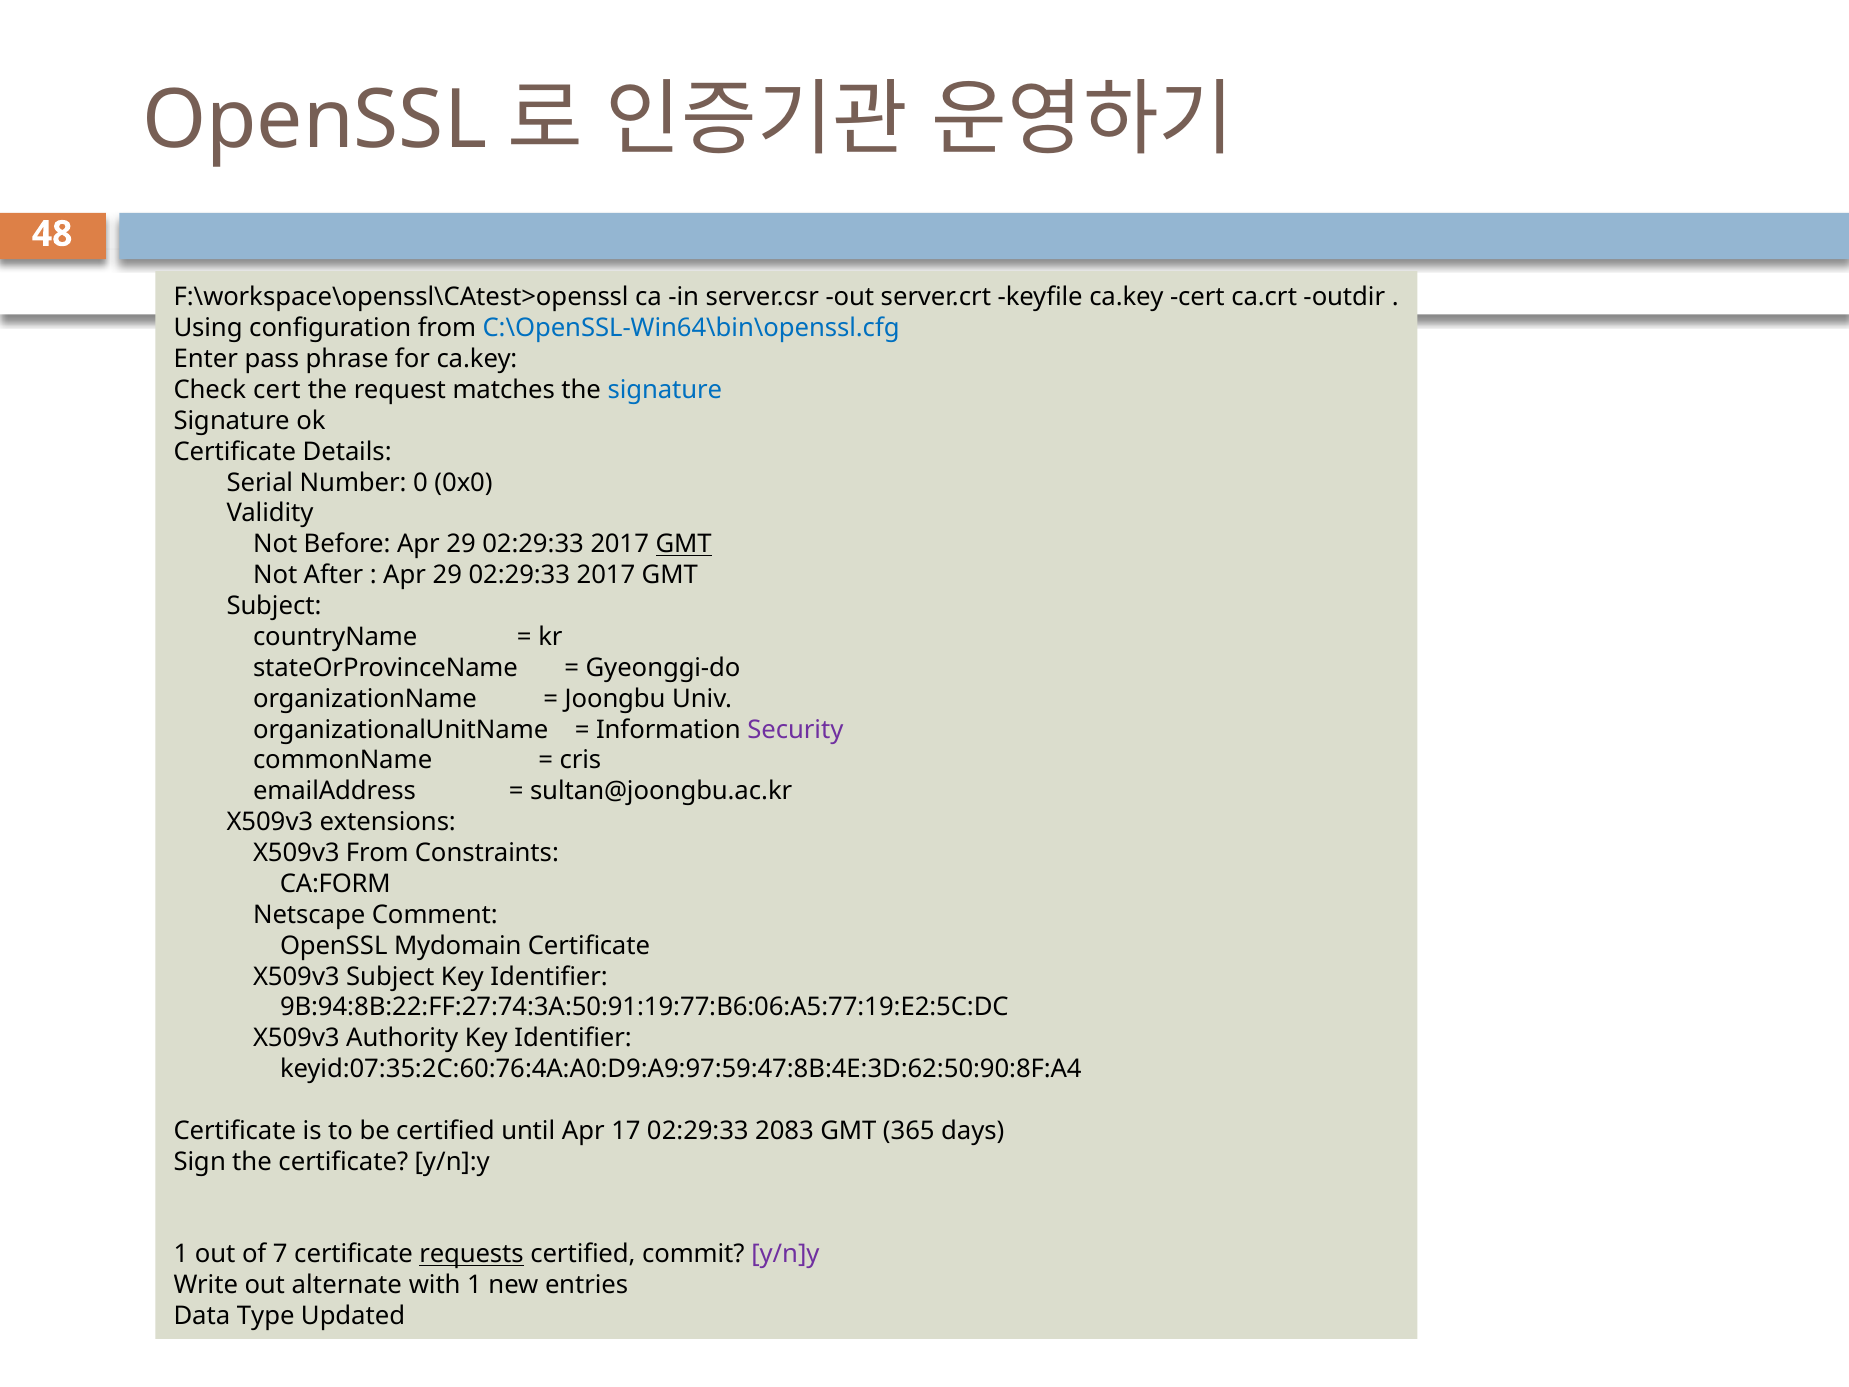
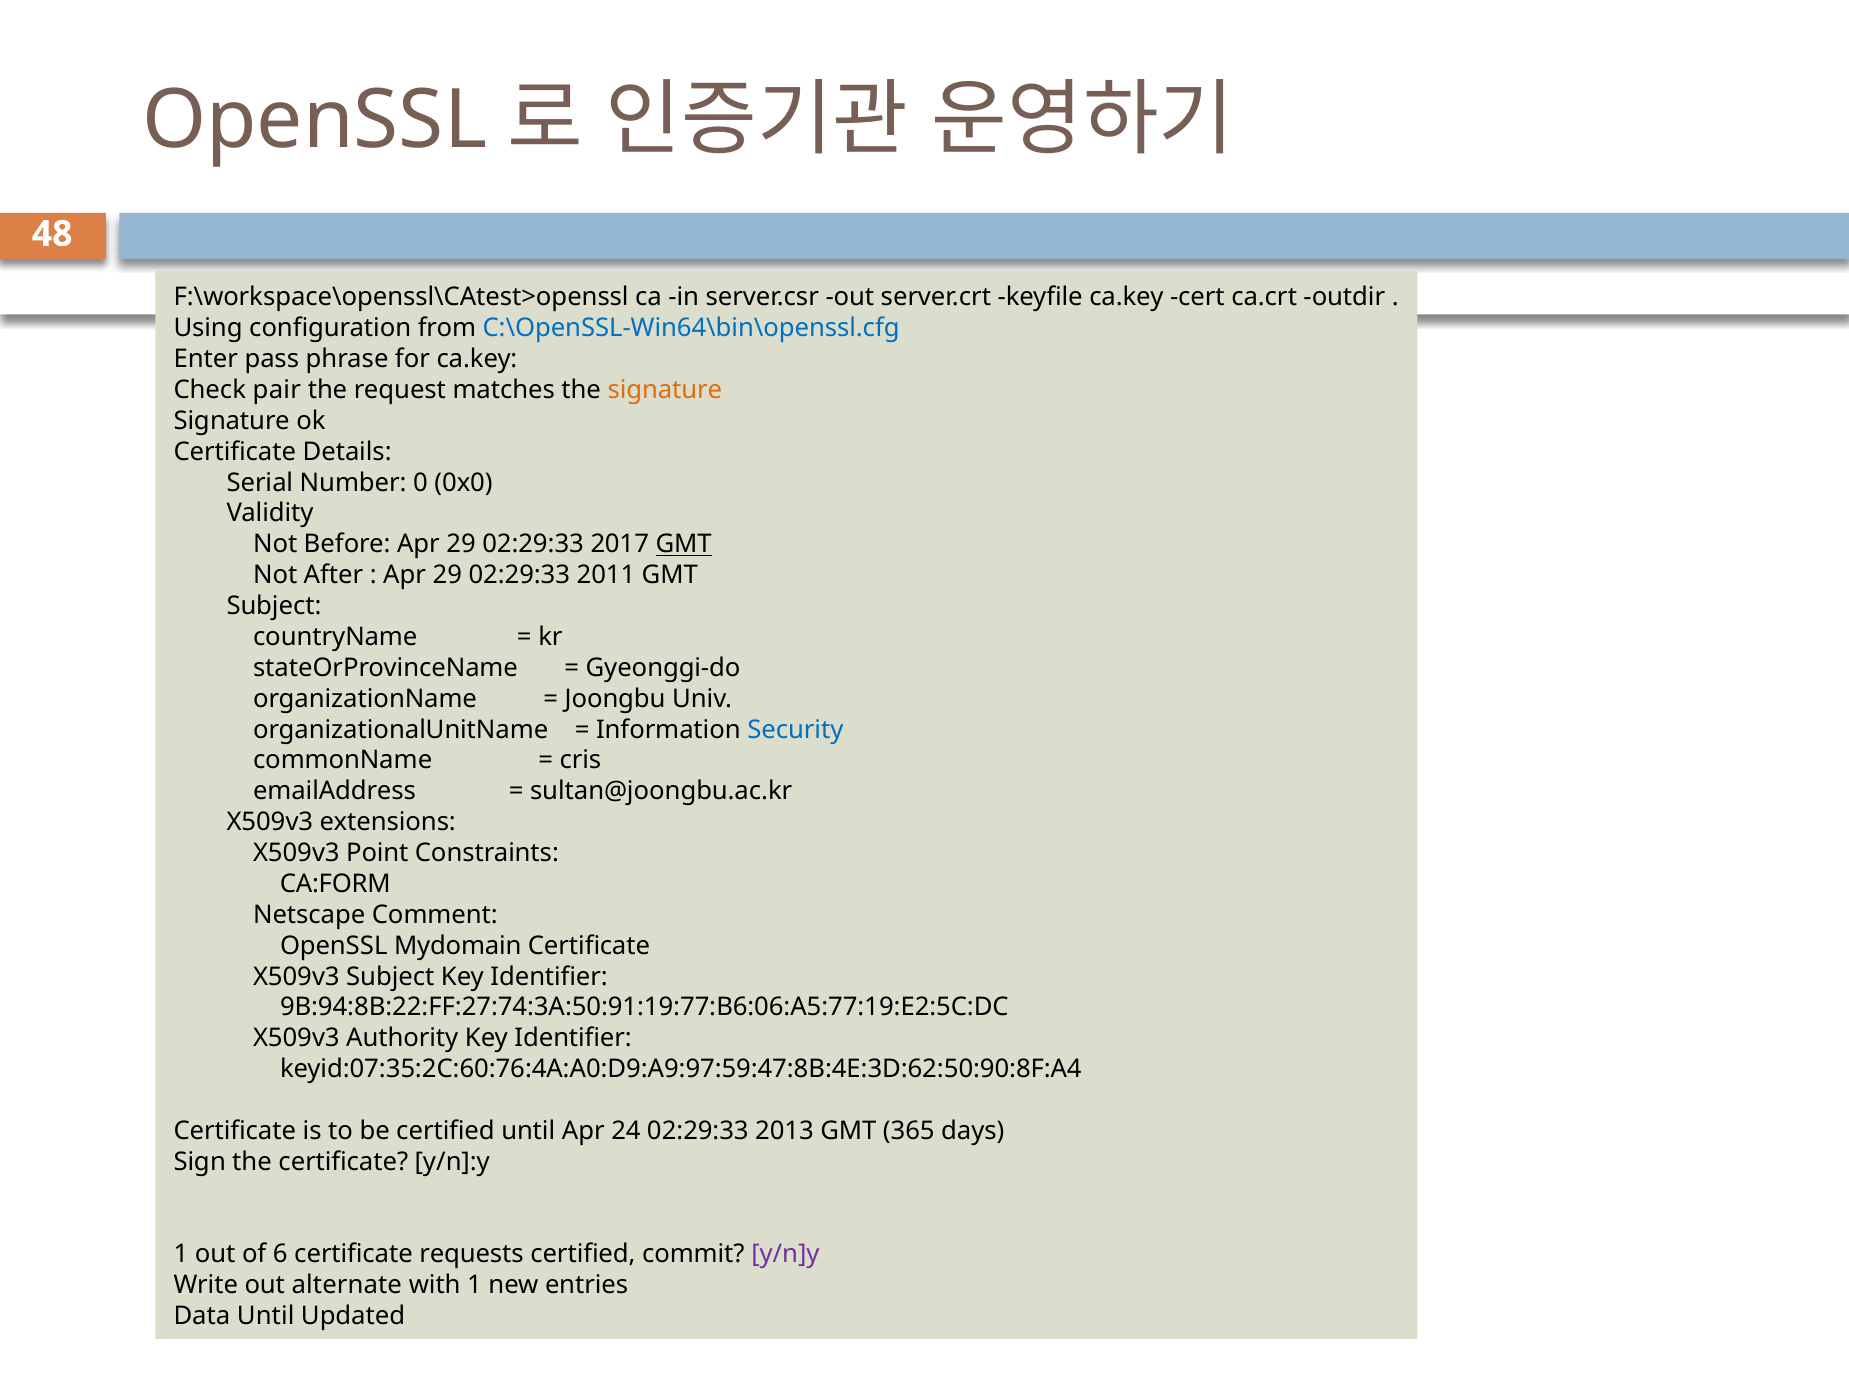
Check cert: cert -> pair
signature at (665, 390) colour: blue -> orange
2017 at (606, 575): 2017 -> 2011
Security colour: purple -> blue
X509v3 From: From -> Point
17: 17 -> 24
2083: 2083 -> 2013
7: 7 -> 6
requests underline: present -> none
Data Type: Type -> Until
